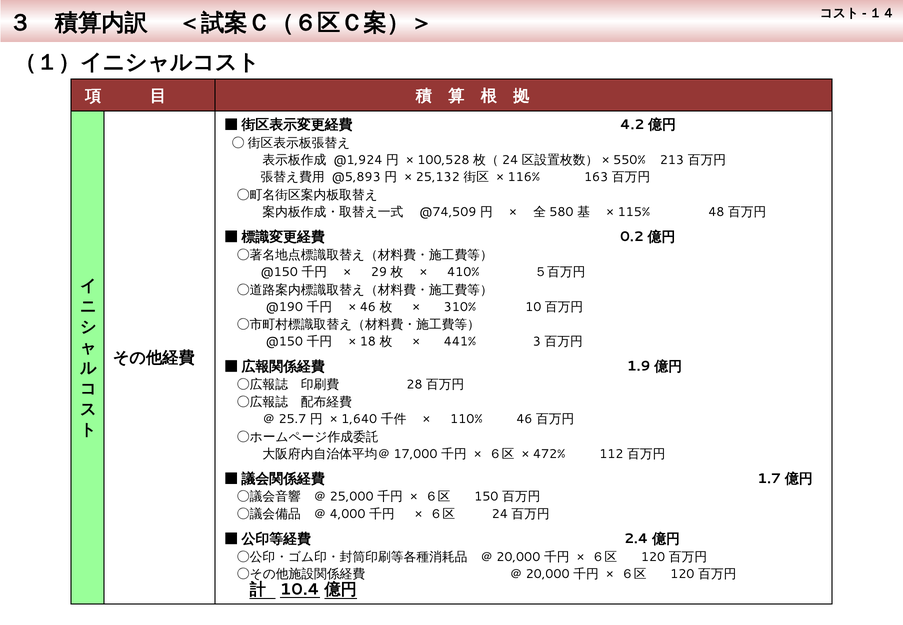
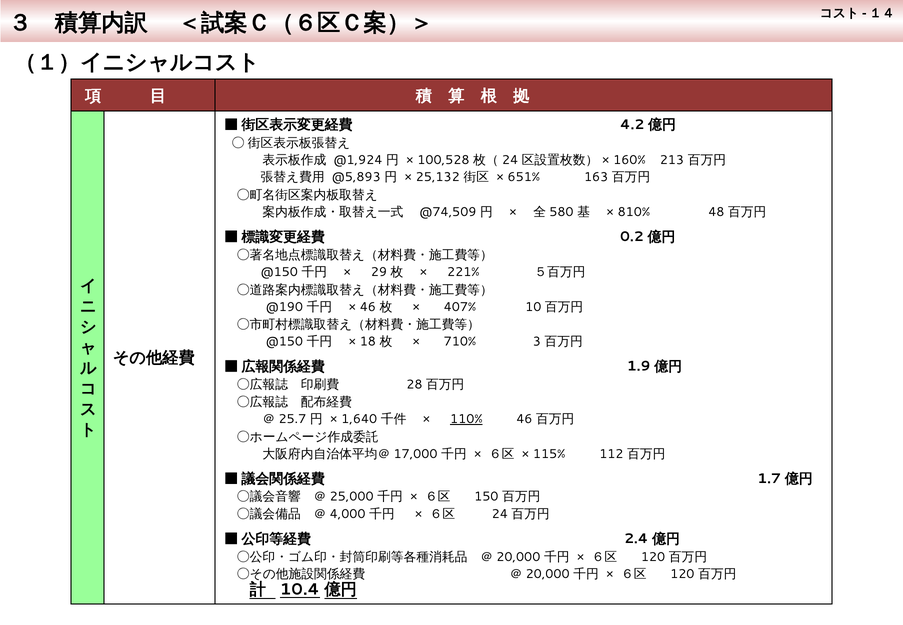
550%: 550% -> 160%
116%: 116% -> 651%
115%: 115% -> 810%
410%: 410% -> 221%
310%: 310% -> 407%
441%: 441% -> 710%
110% underline: none -> present
472%: 472% -> 115%
